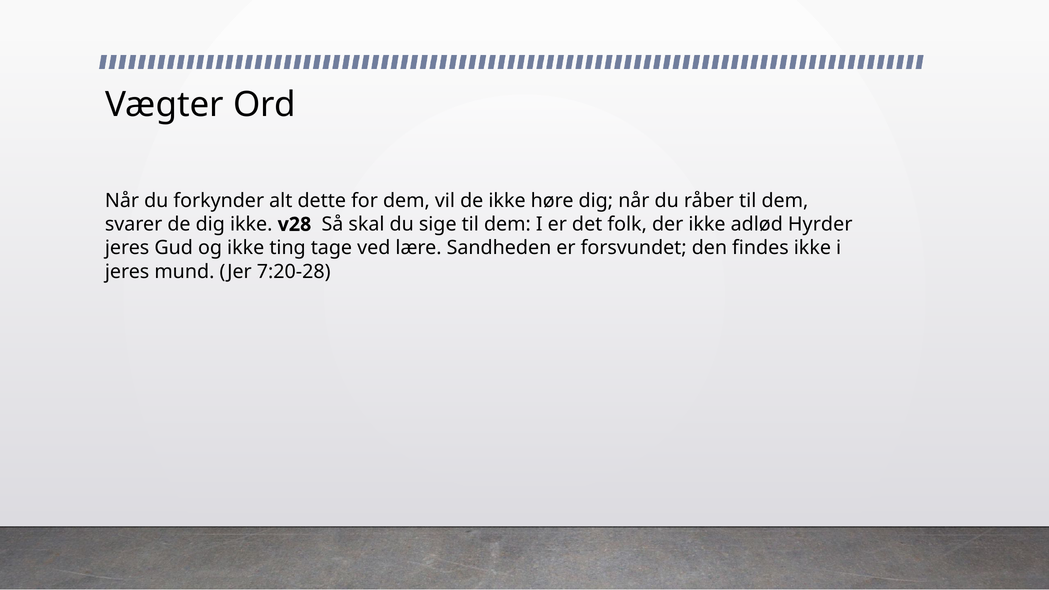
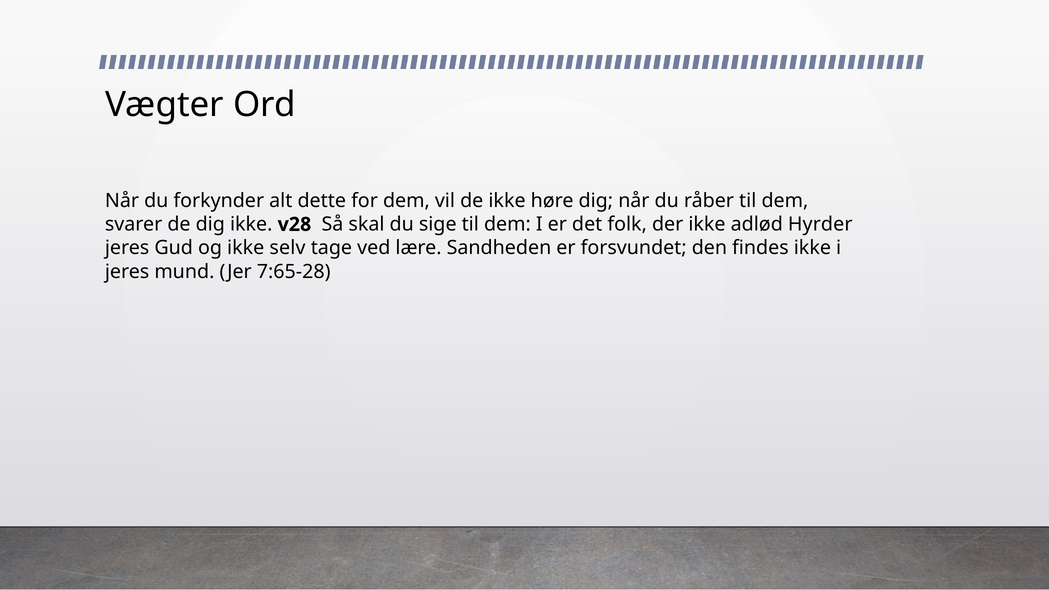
ting: ting -> selv
7:20-28: 7:20-28 -> 7:65-28
